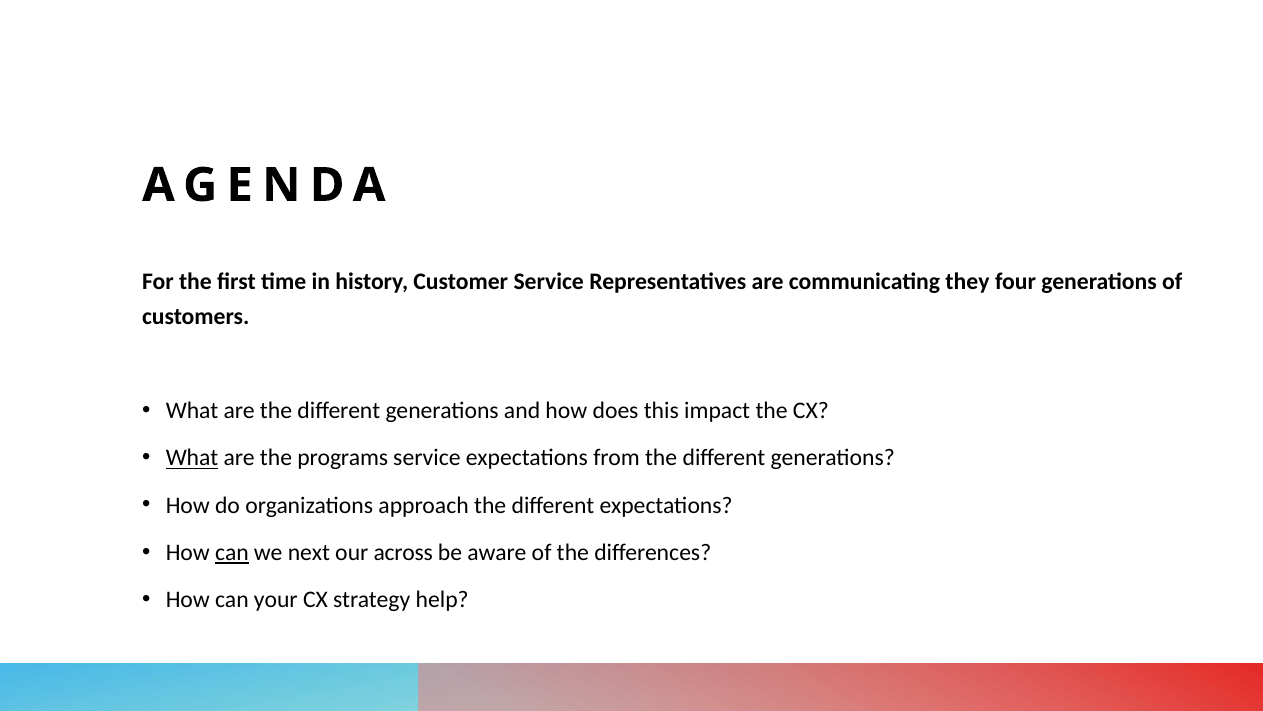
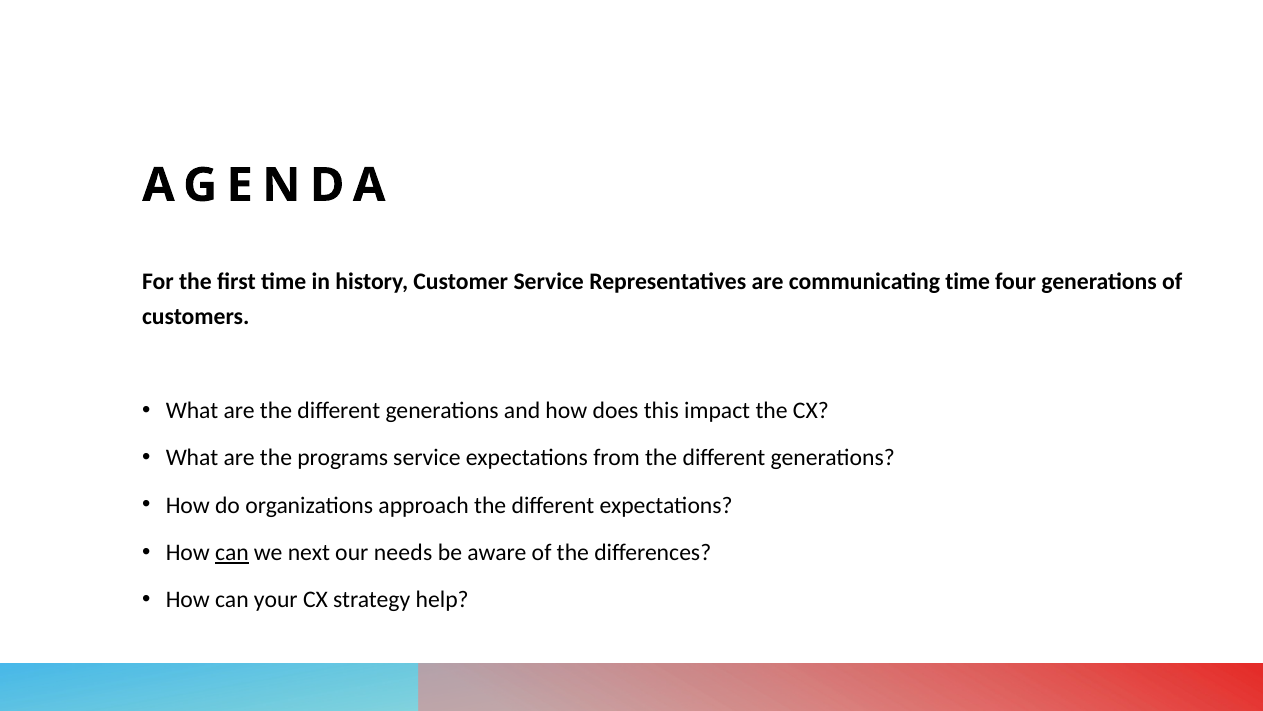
communicating they: they -> time
What at (192, 458) underline: present -> none
across: across -> needs
